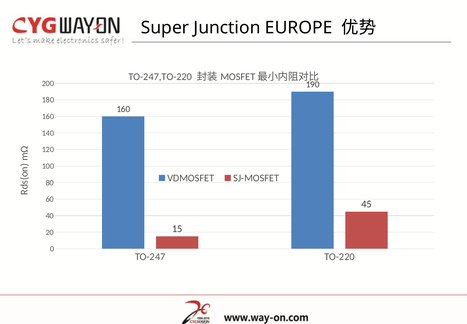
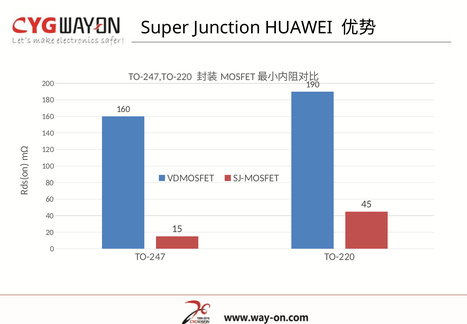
EUROPE: EUROPE -> HUAWEI
